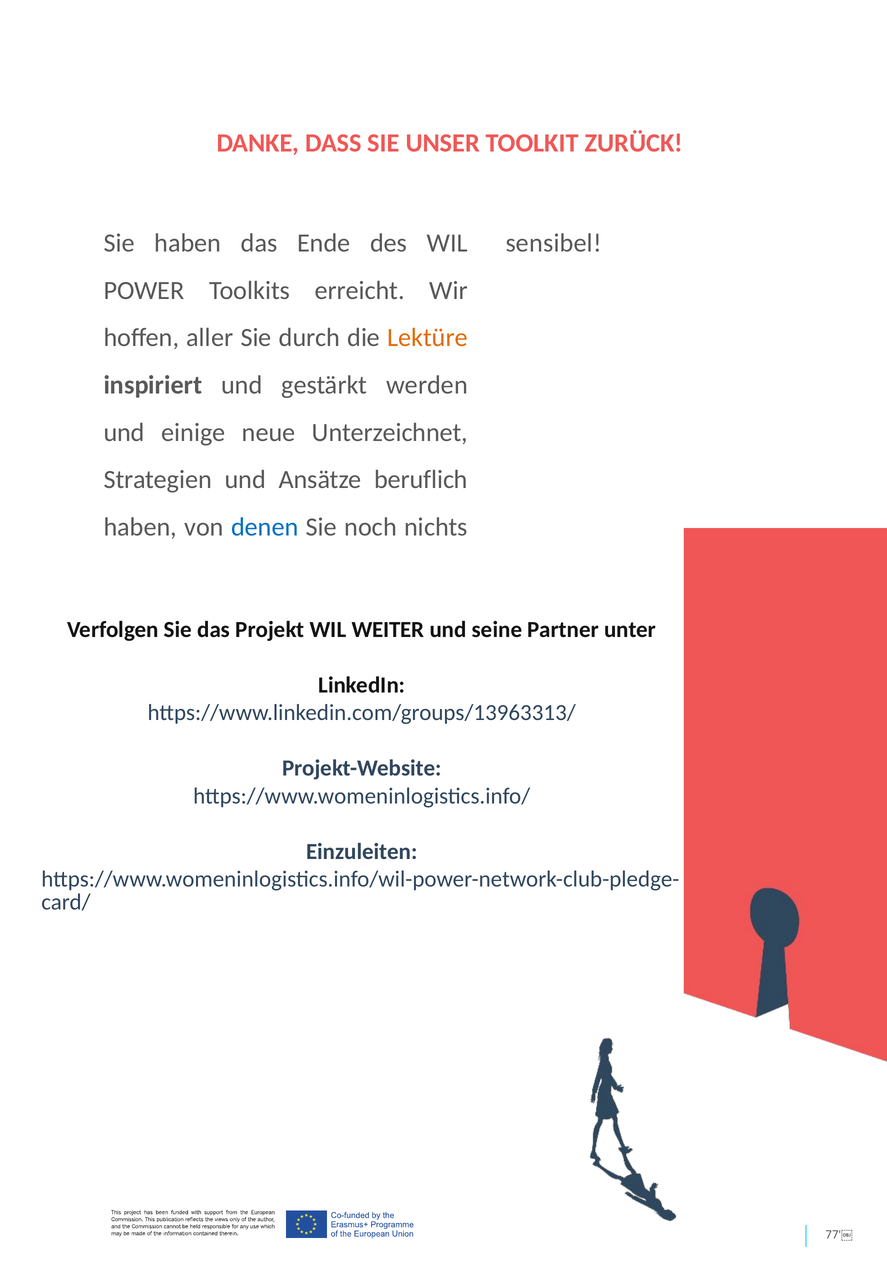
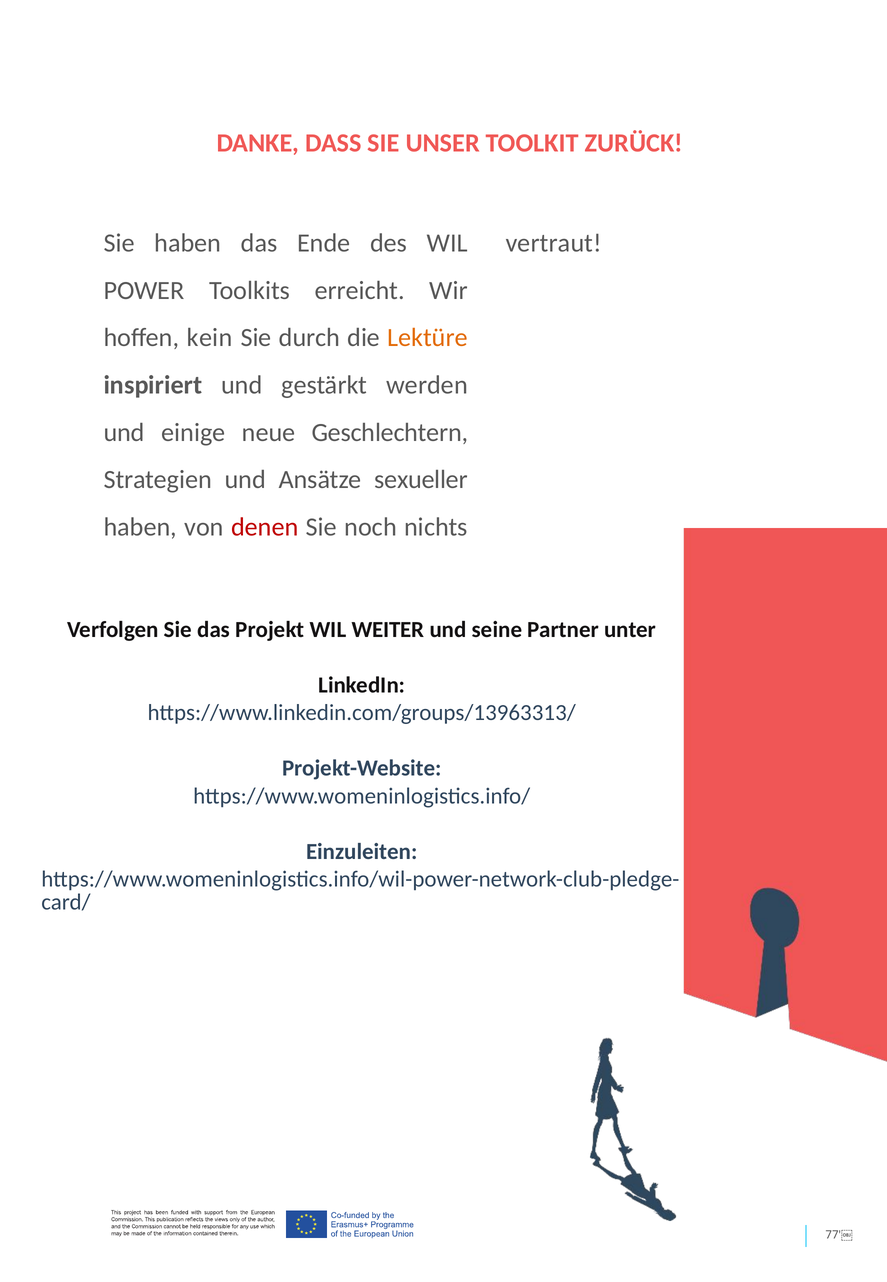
sensibel: sensibel -> vertraut
aller: aller -> kein
Unterzeichnet: Unterzeichnet -> Geschlechtern
beruflich: beruflich -> sexueller
denen colour: blue -> red
